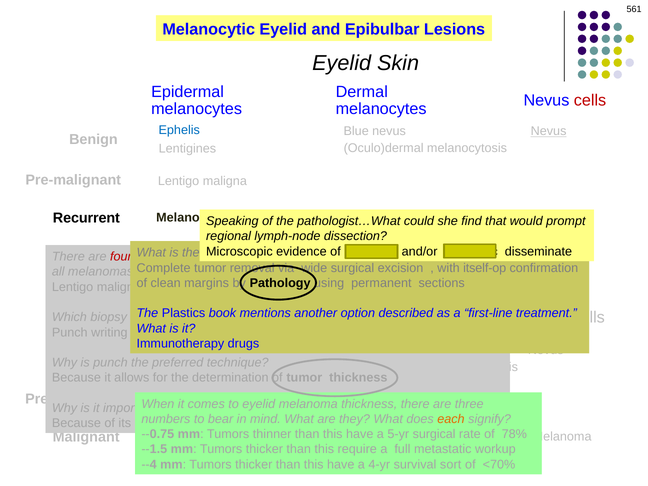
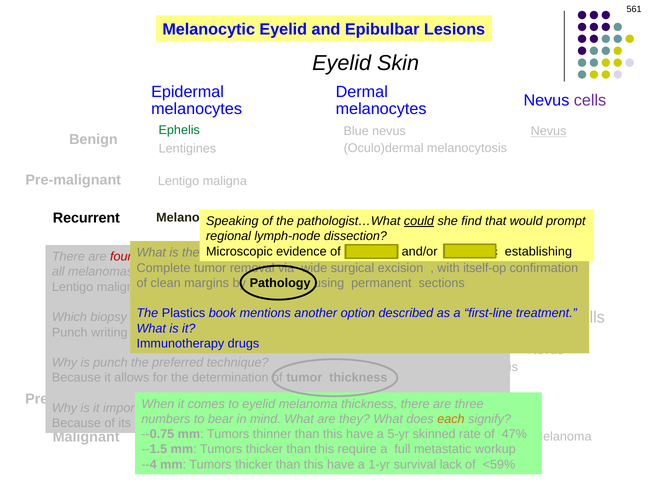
cells at (590, 100) colour: red -> purple
Ephelis at (179, 130) colour: blue -> green
could underline: none -> present
disseminate at (538, 251): disseminate -> establishing
surgical at (434, 434): surgical -> skinned
78%: 78% -> 47%
4-yr: 4-yr -> 1-yr
sort: sort -> lack
<70%: <70% -> <59%
